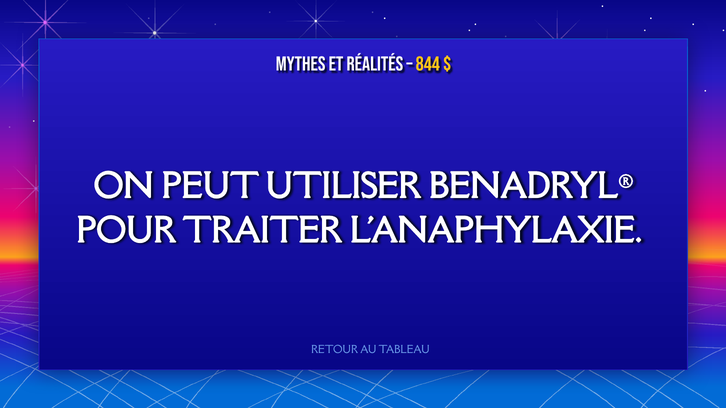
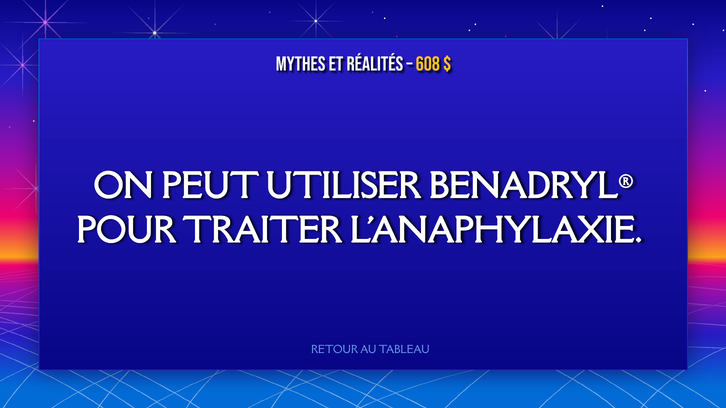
844: 844 -> 608
